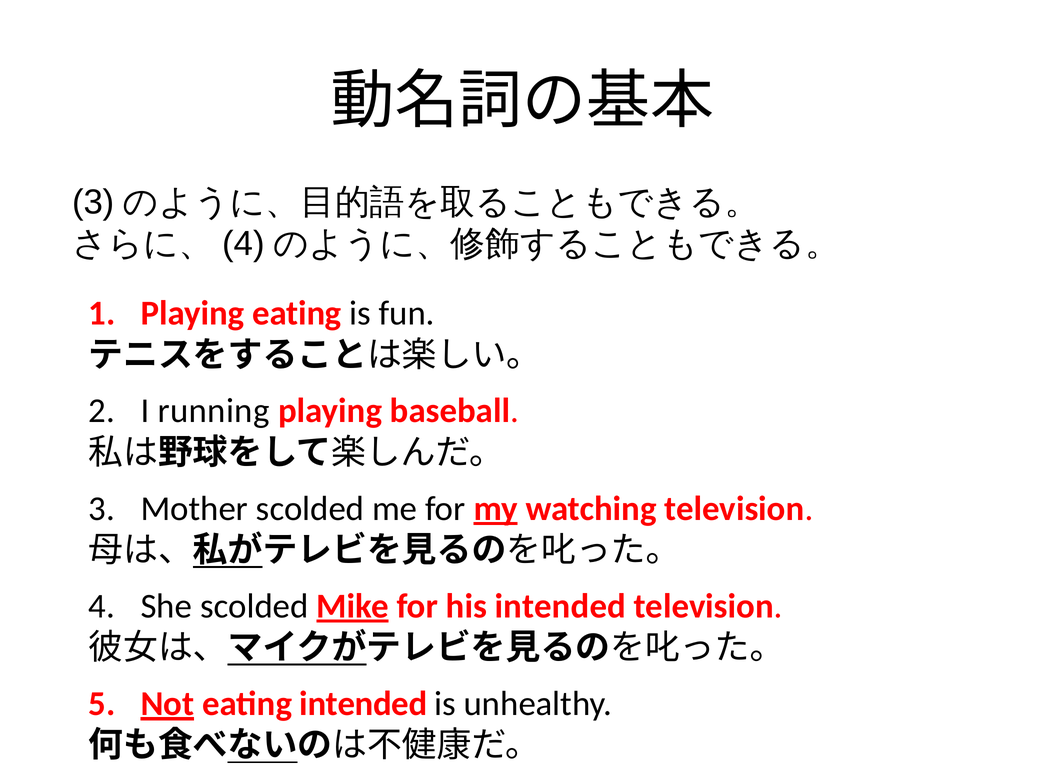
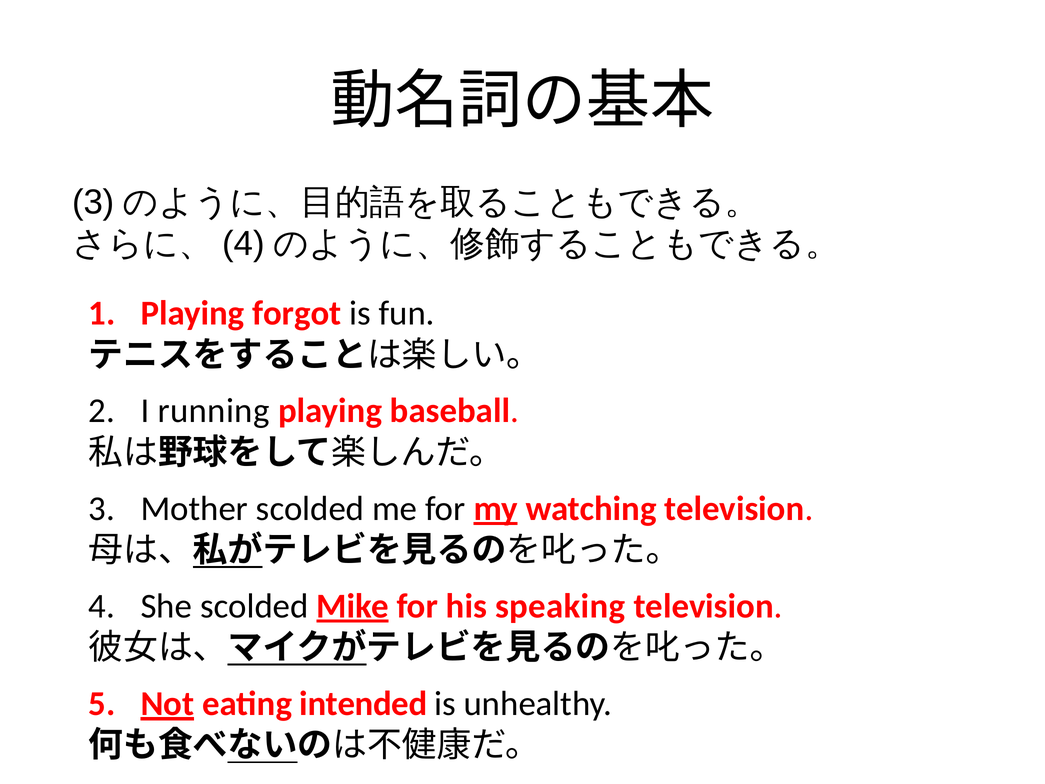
Playing eating: eating -> forgot
his intended: intended -> speaking
